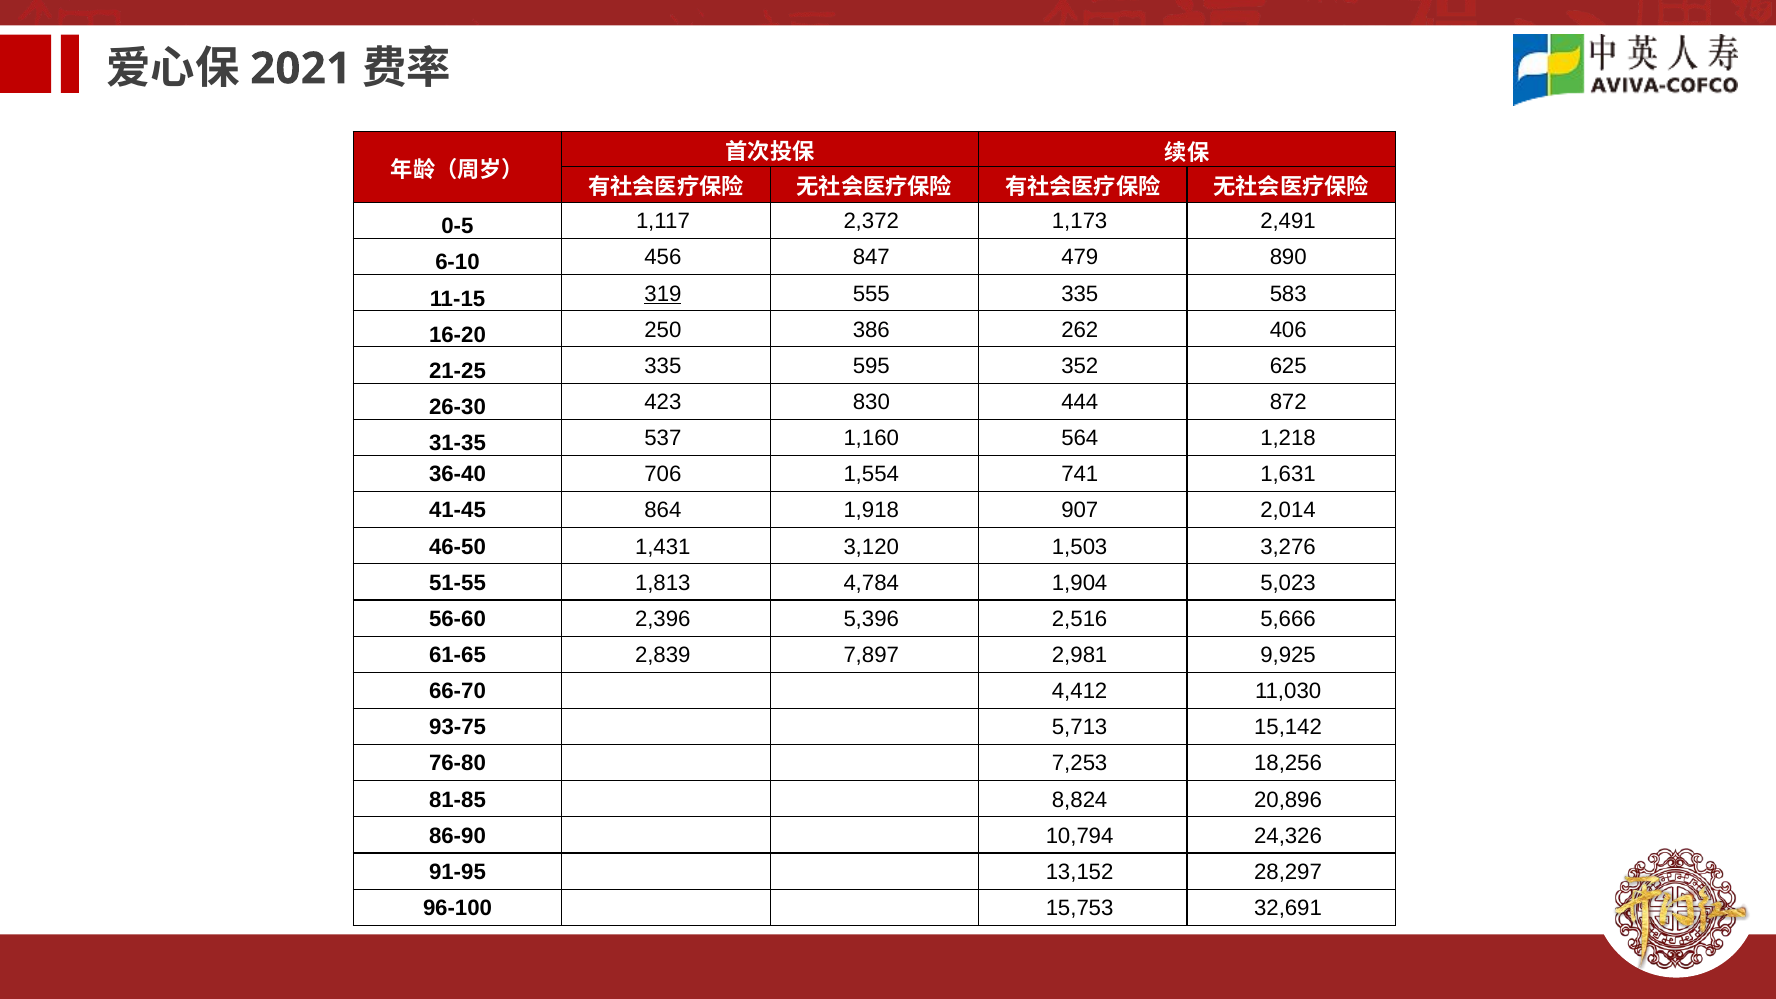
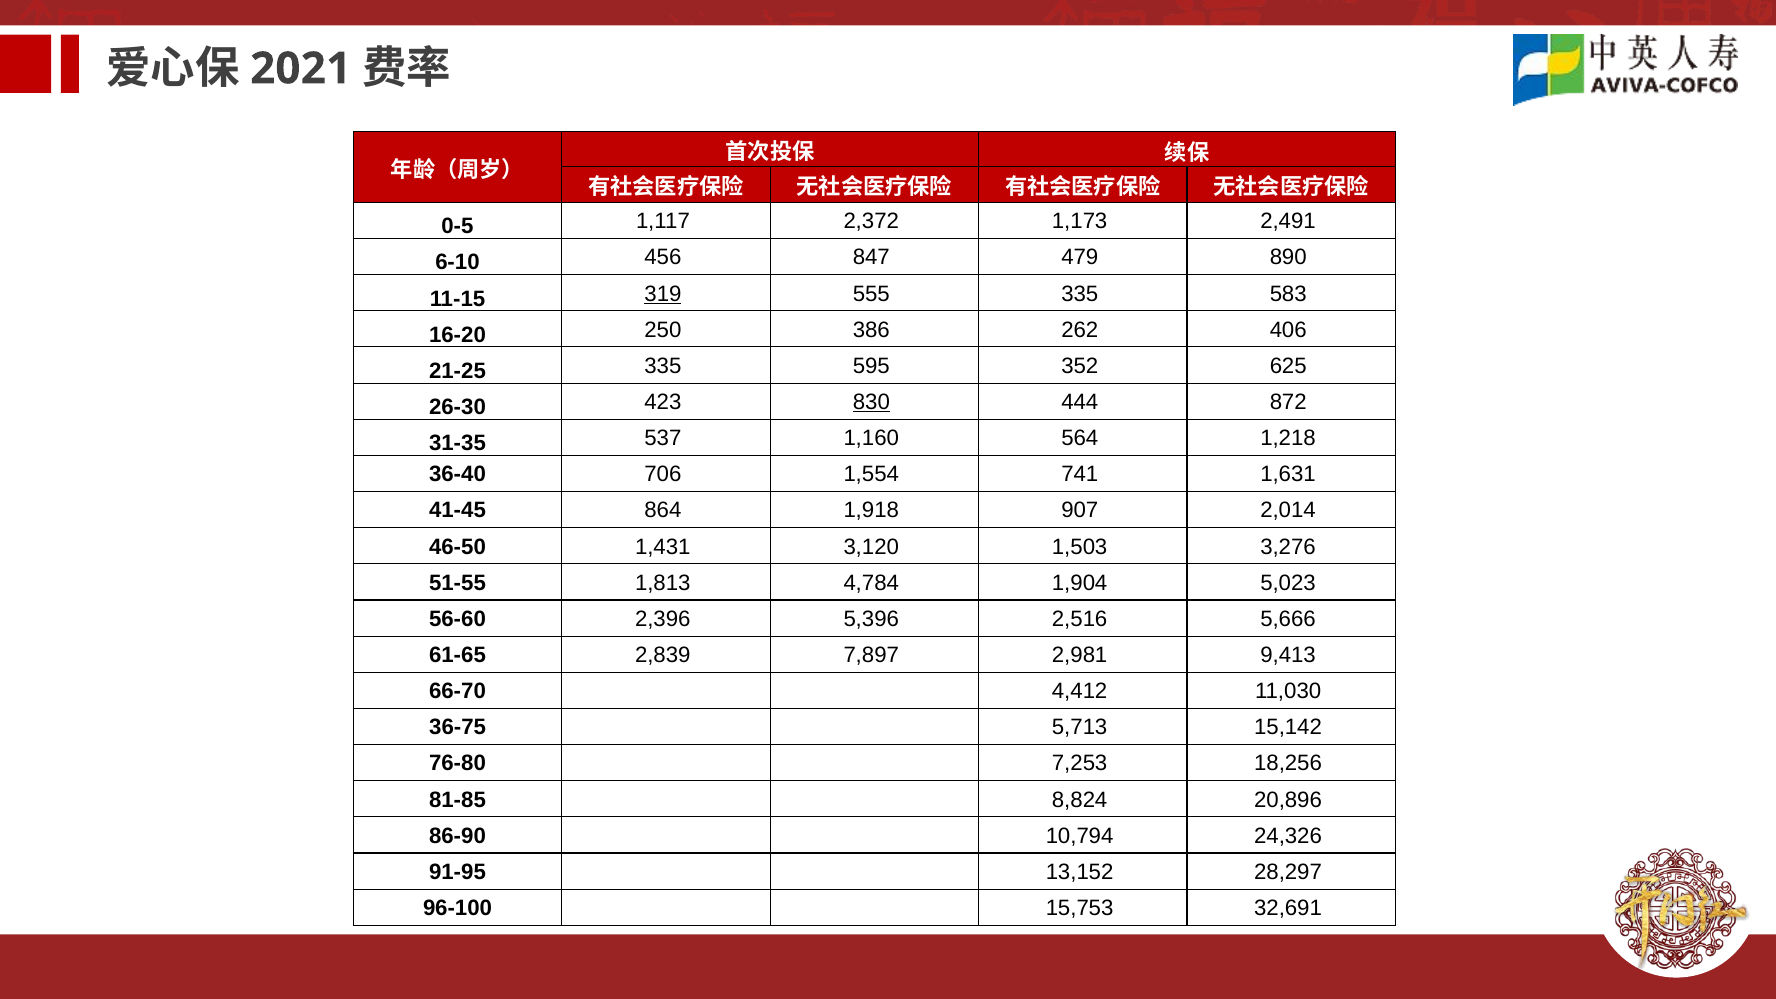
830 underline: none -> present
9,925: 9,925 -> 9,413
93-75: 93-75 -> 36-75
